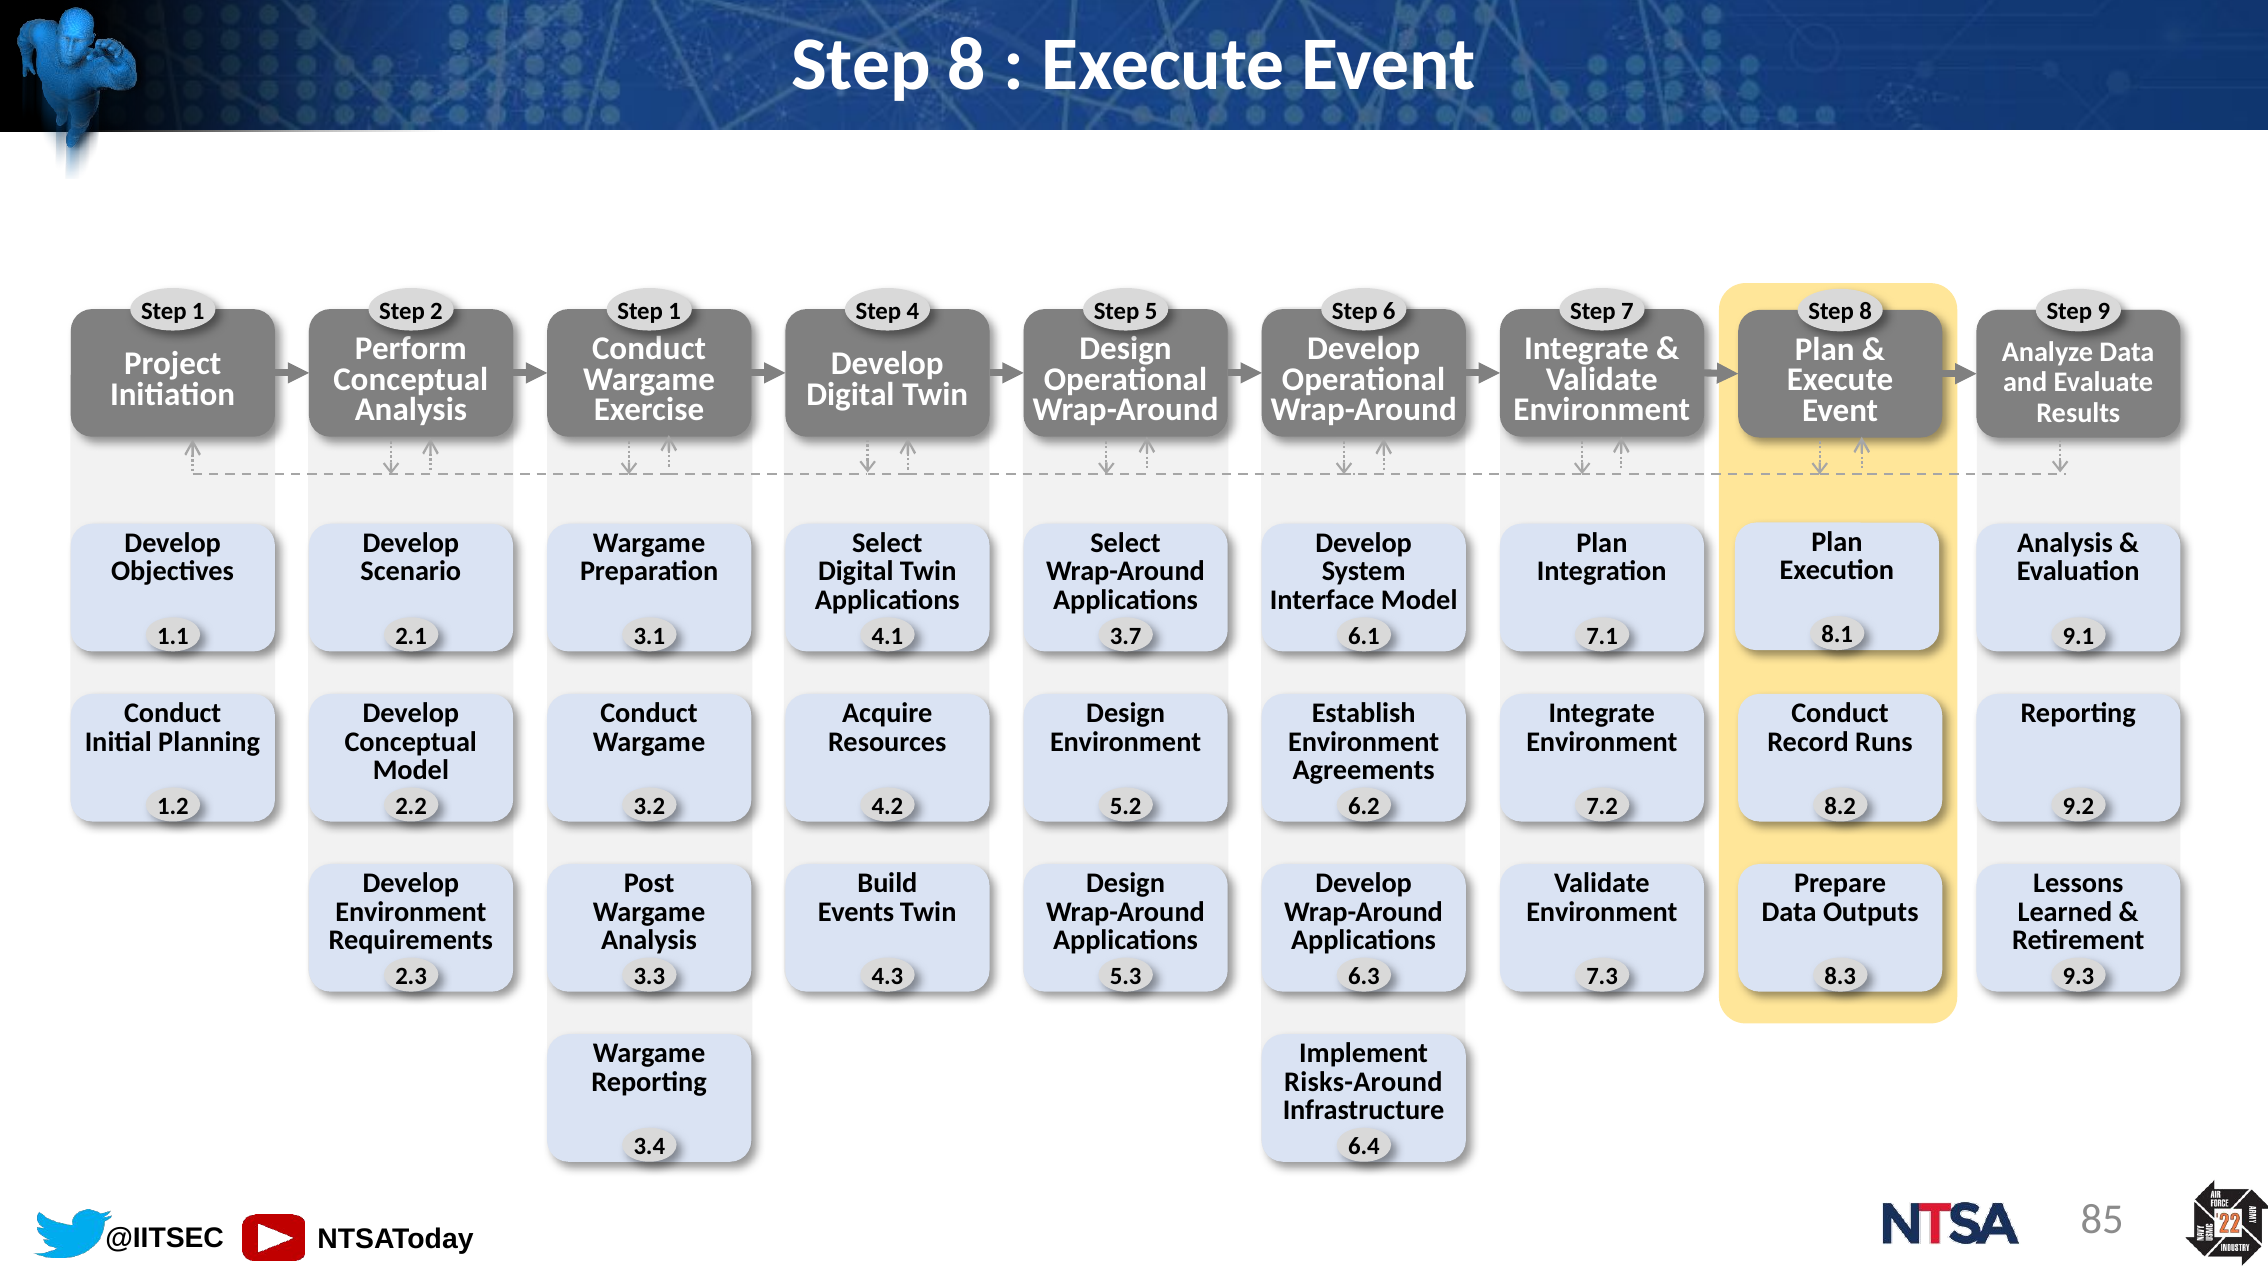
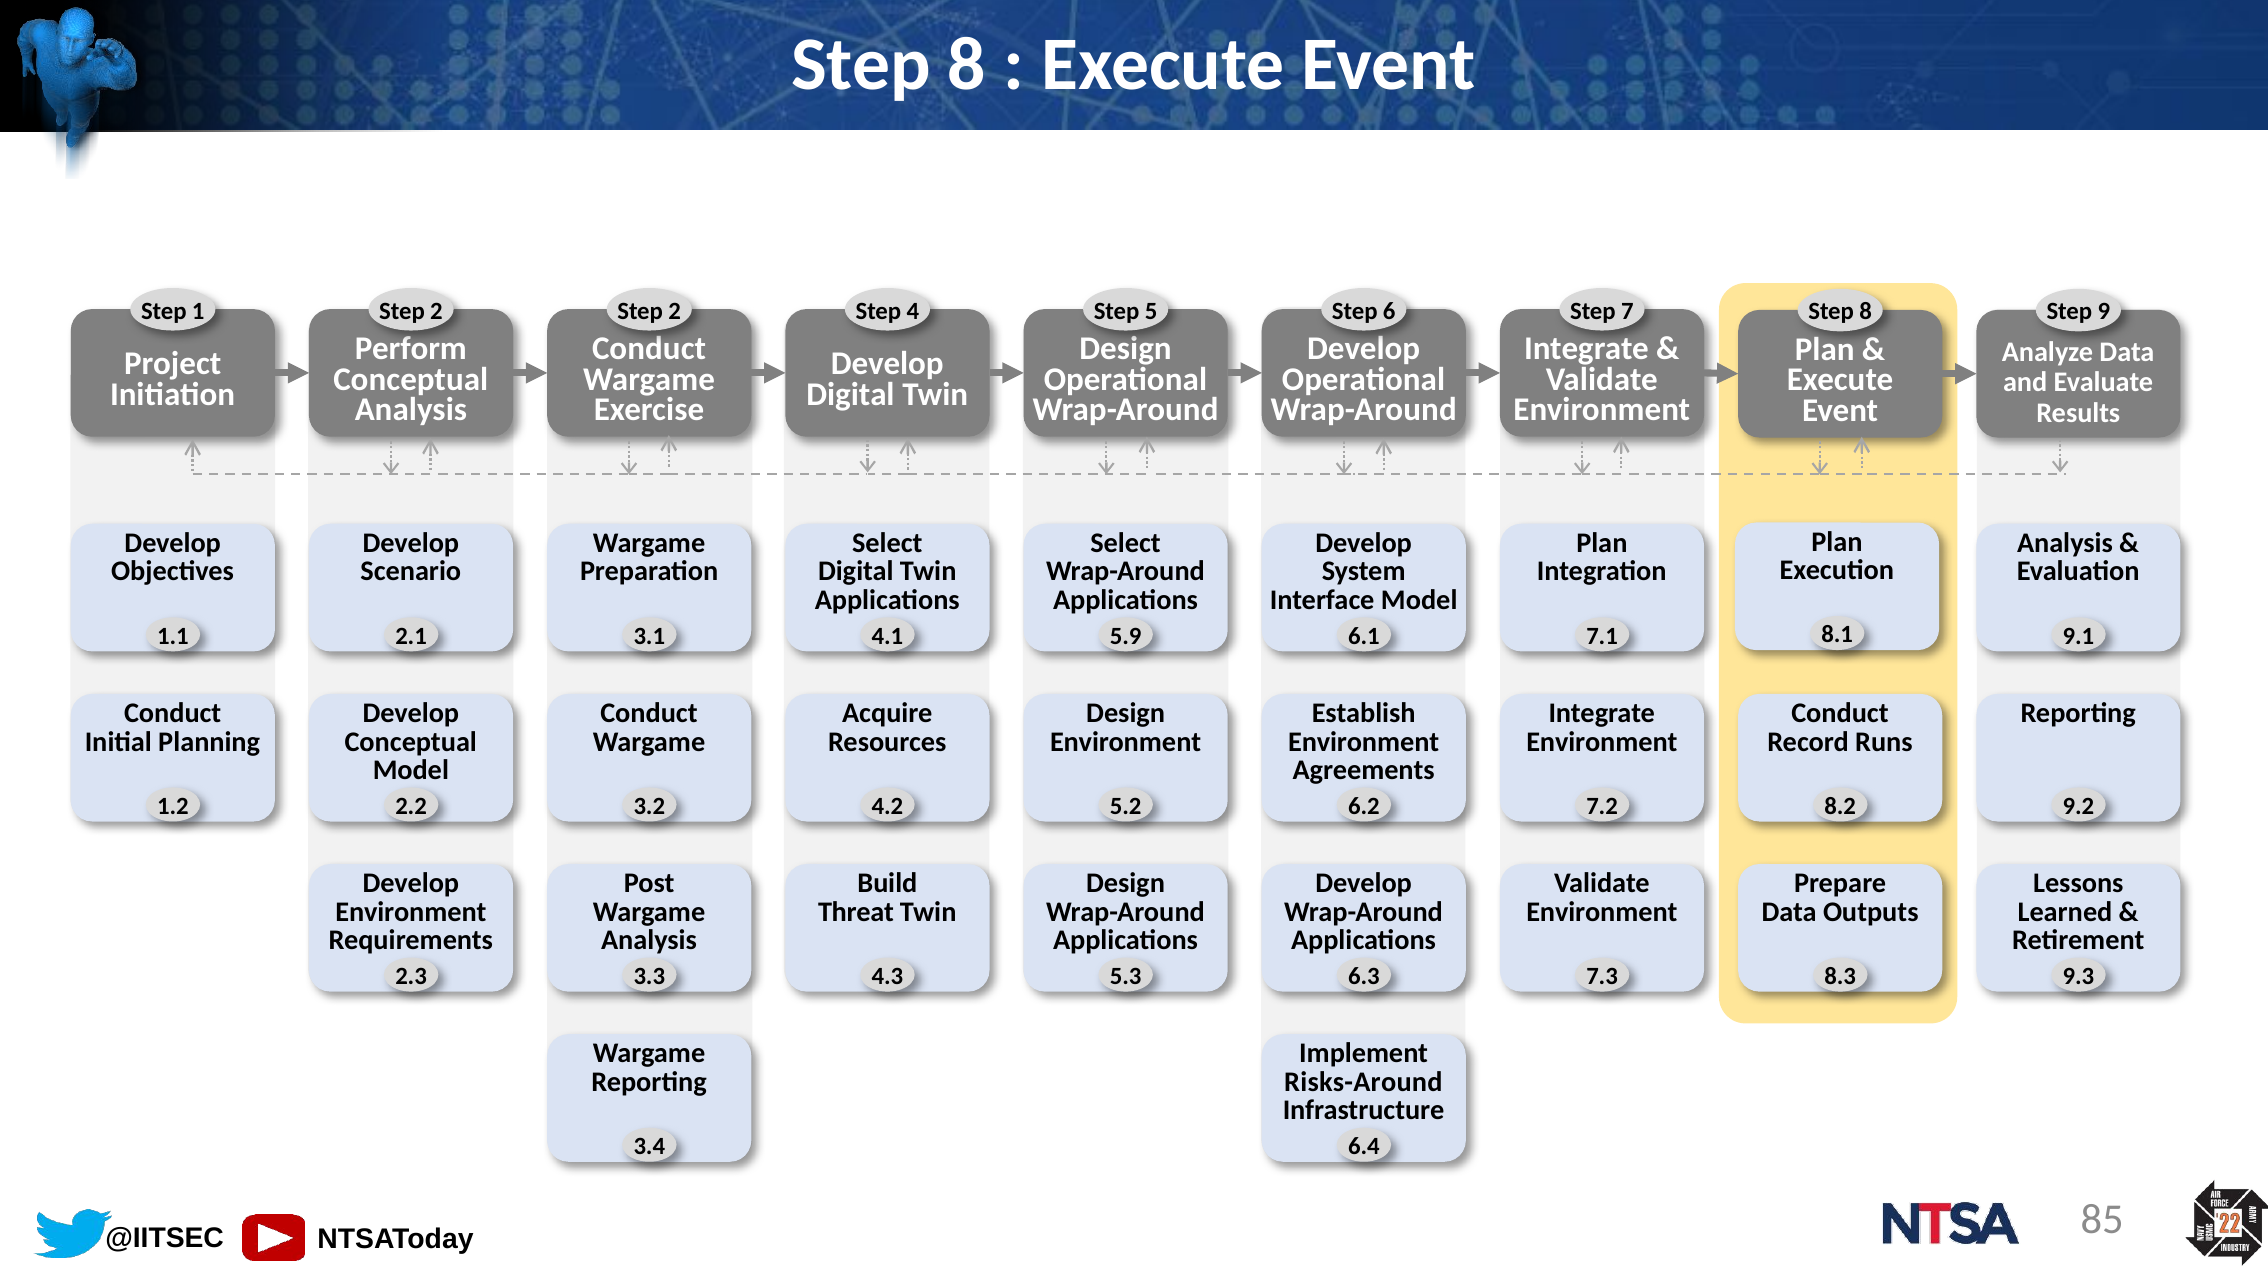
1 at (675, 311): 1 -> 2
3.7: 3.7 -> 5.9
Events: Events -> Threat
